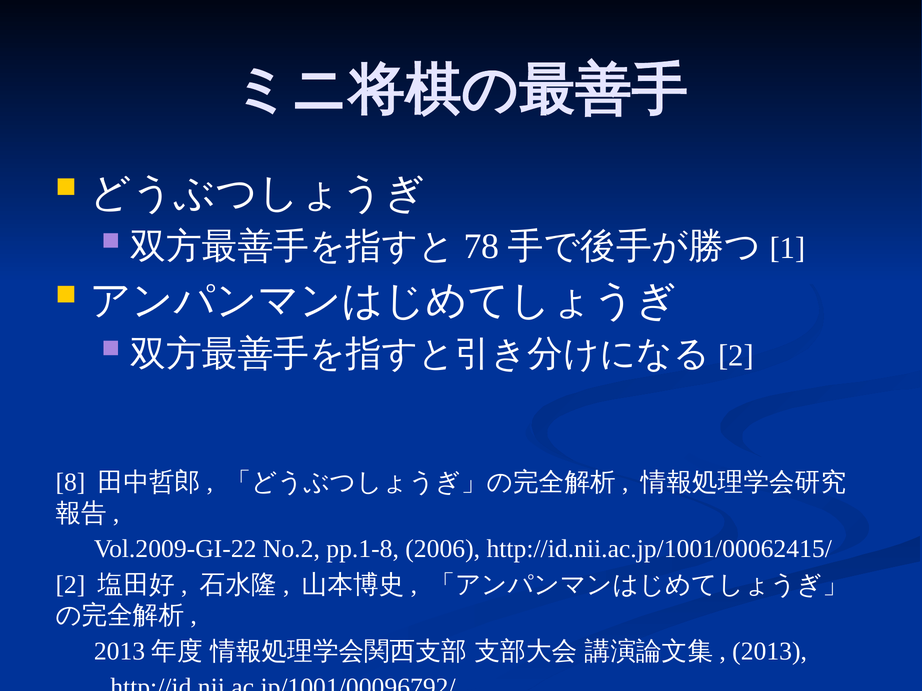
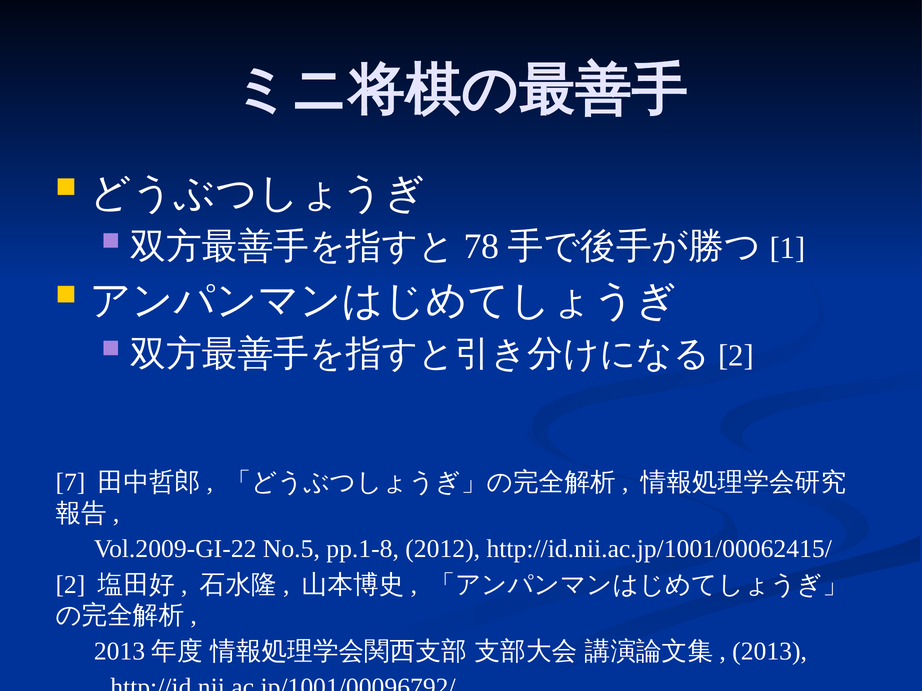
8: 8 -> 7
No.2: No.2 -> No.5
2006: 2006 -> 2012
